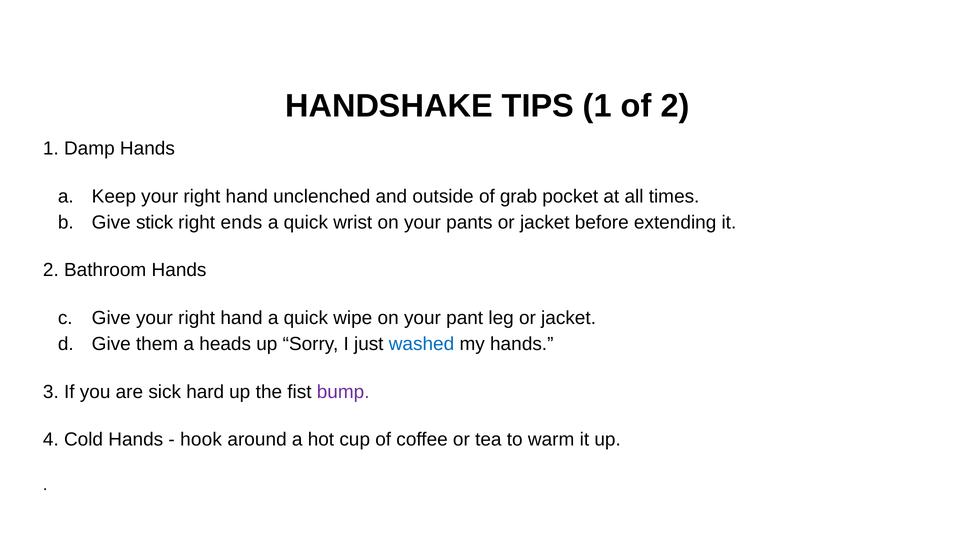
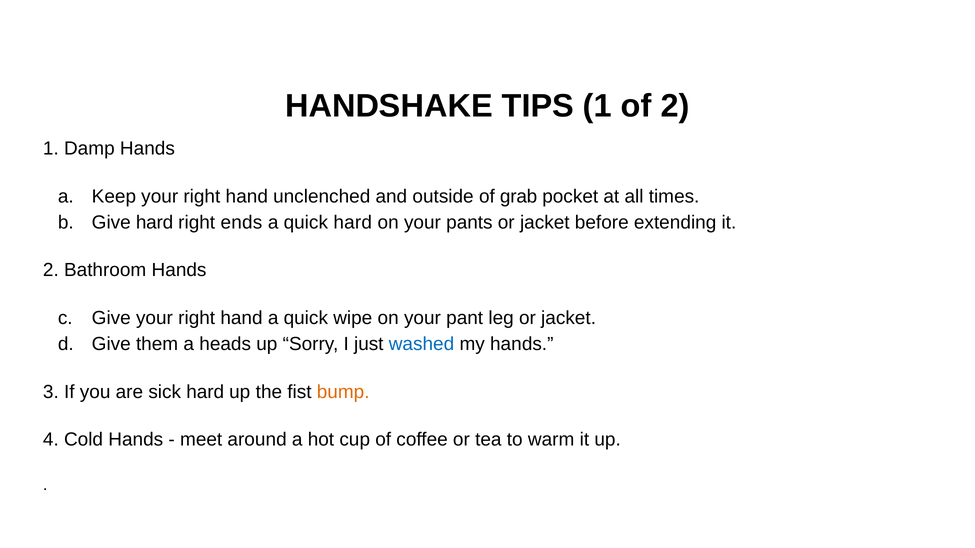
Give stick: stick -> hard
quick wrist: wrist -> hard
bump colour: purple -> orange
hook: hook -> meet
